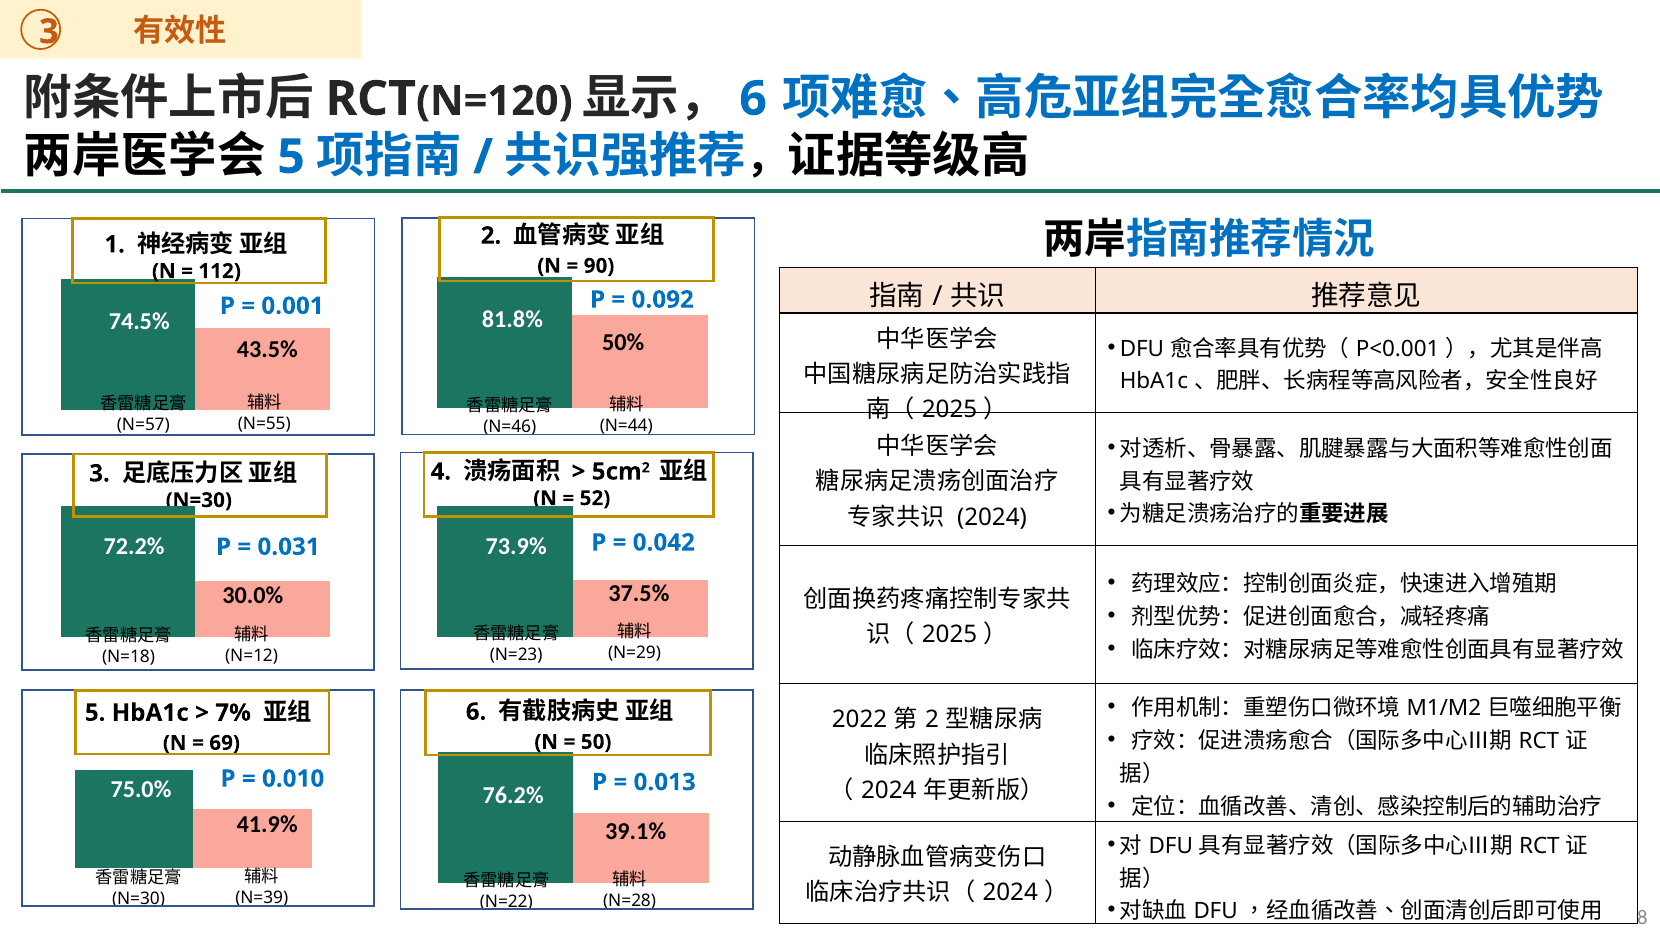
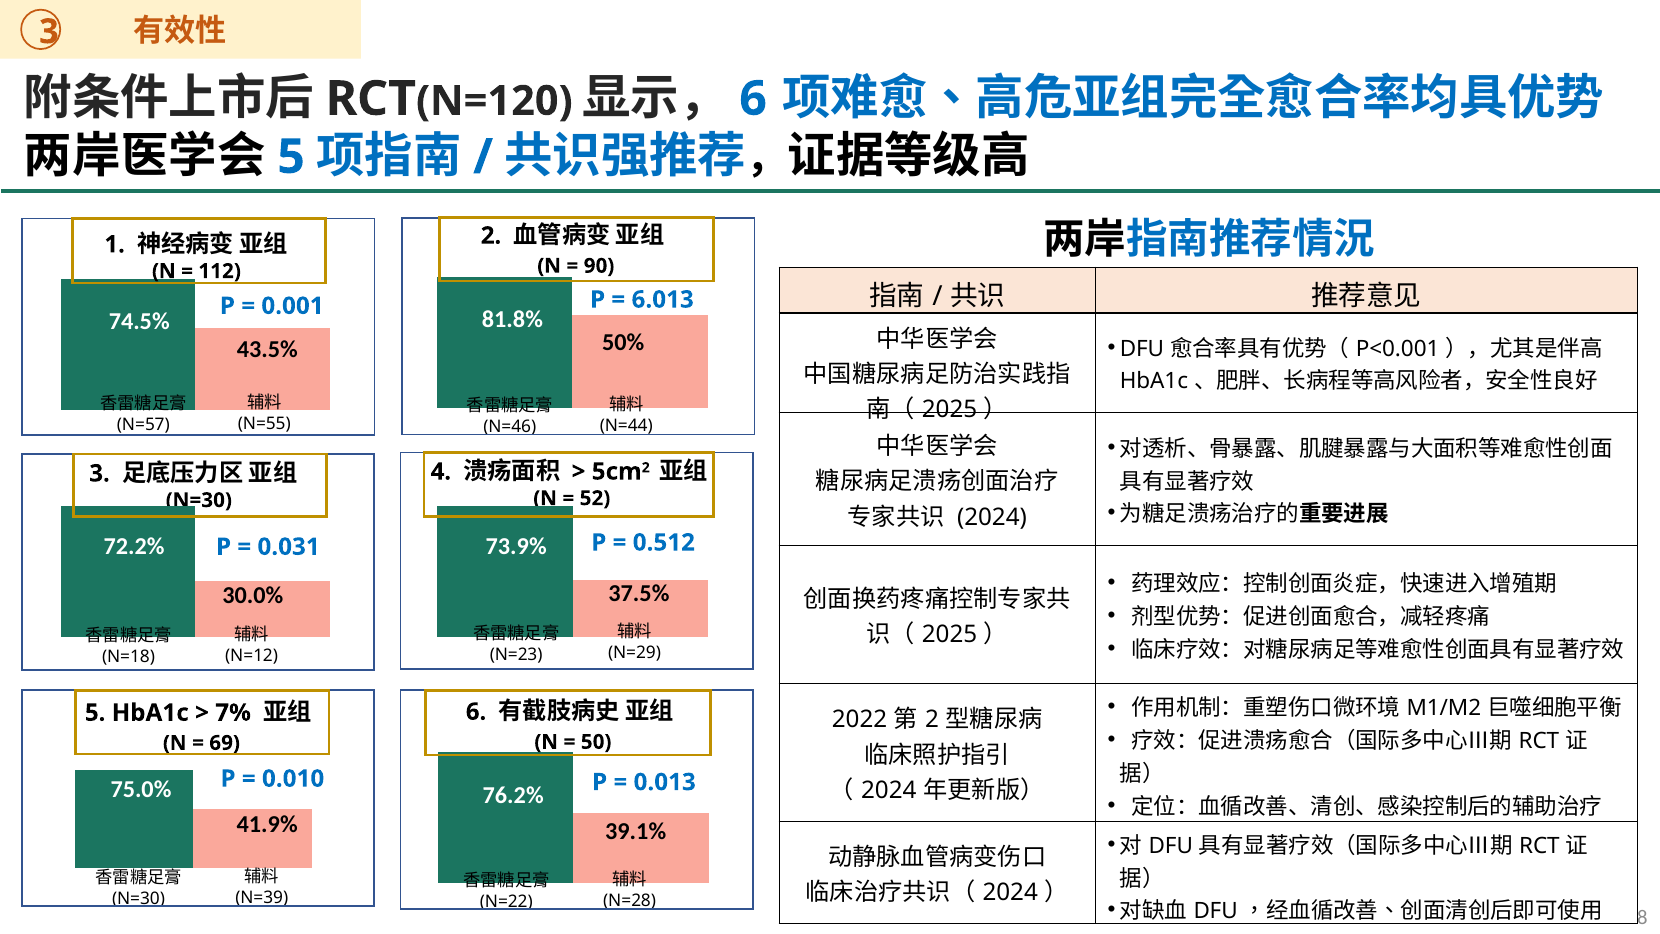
0.092: 0.092 -> 6.013
0.042: 0.042 -> 0.512
